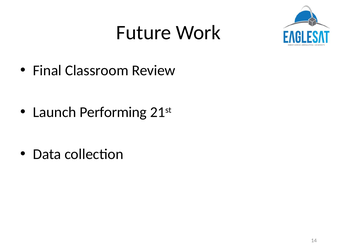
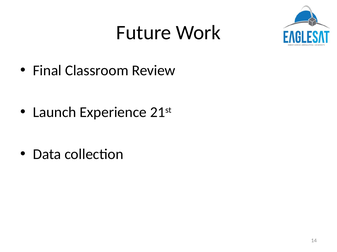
Performing: Performing -> Experience
